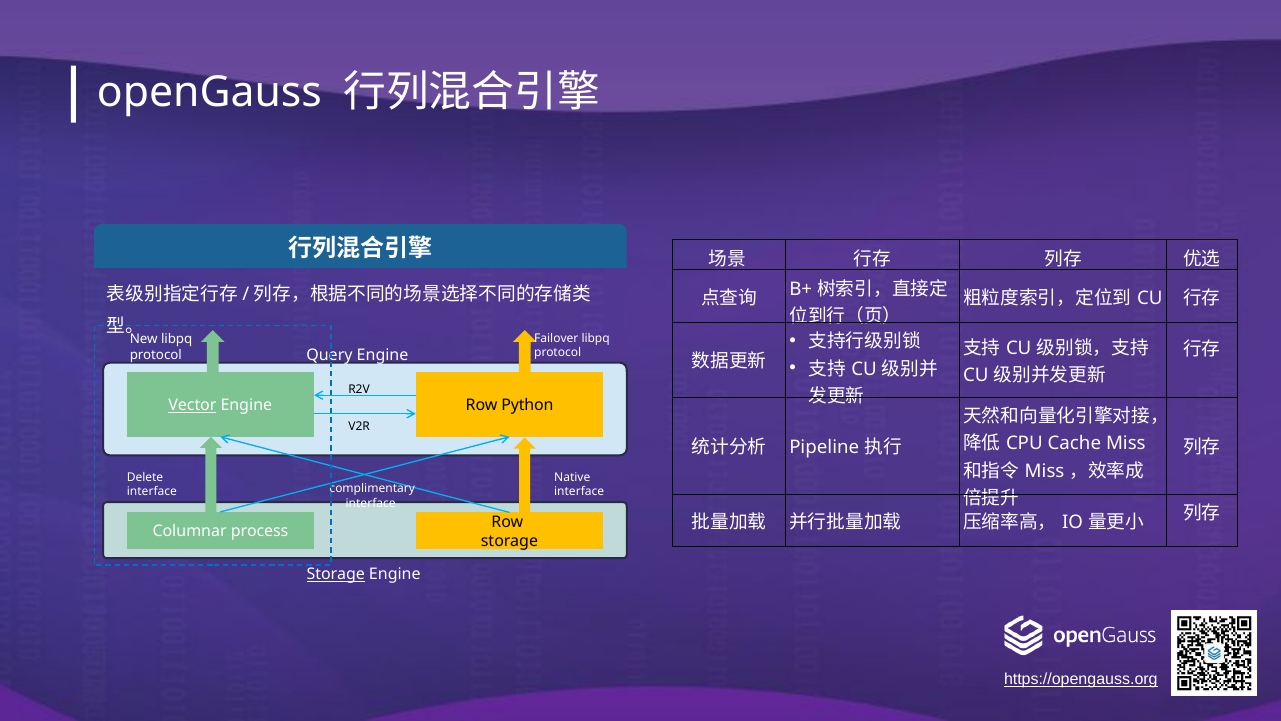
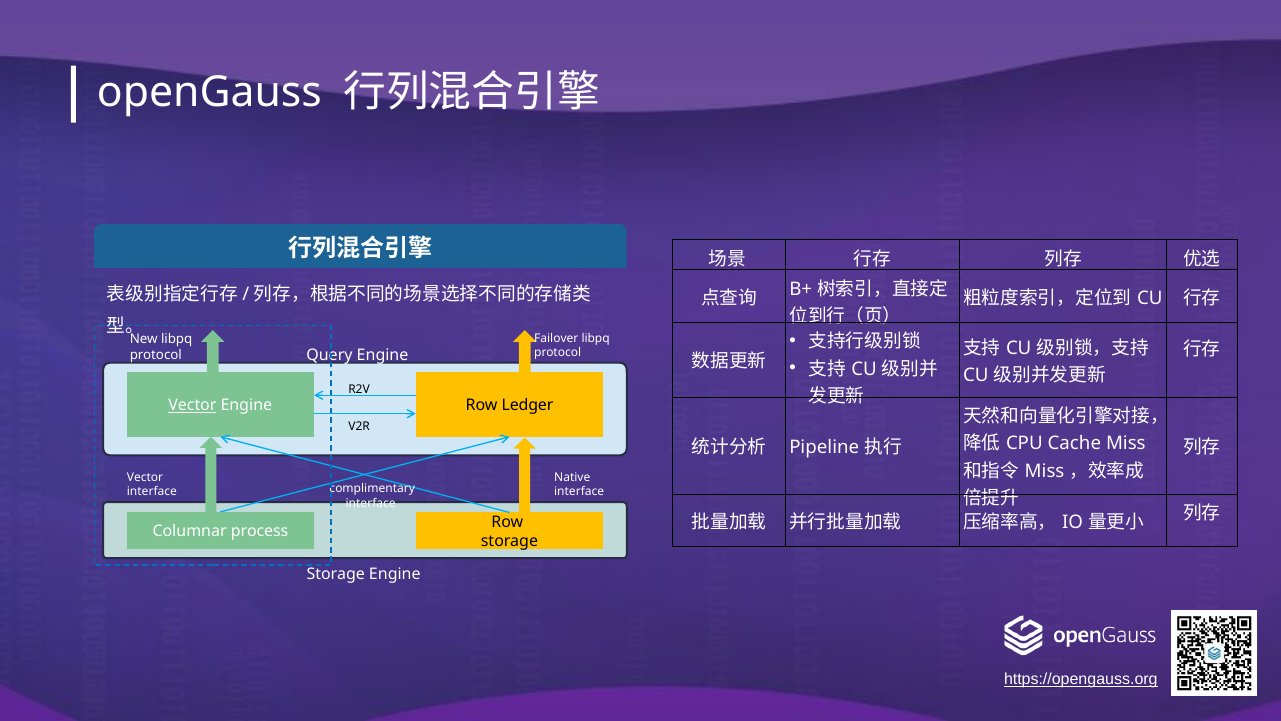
Python: Python -> Ledger
Delete at (145, 477): Delete -> Vector
Storage at (336, 574) underline: present -> none
